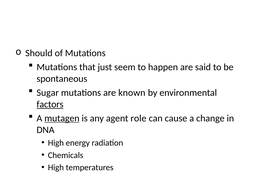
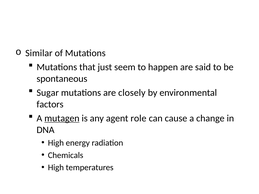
Should: Should -> Similar
known: known -> closely
factors underline: present -> none
